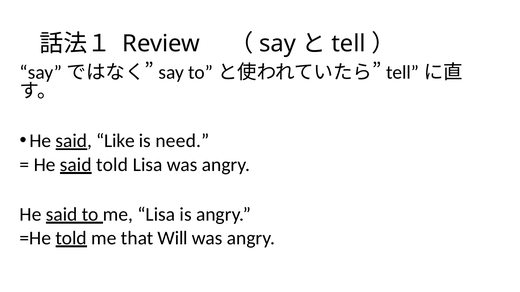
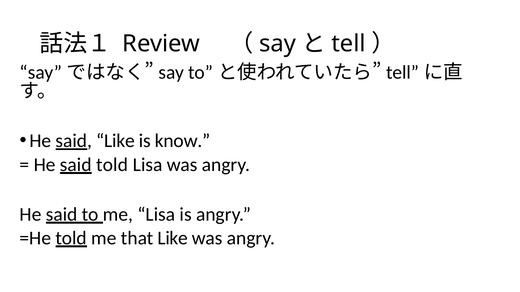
need: need -> know
that Will: Will -> Like
